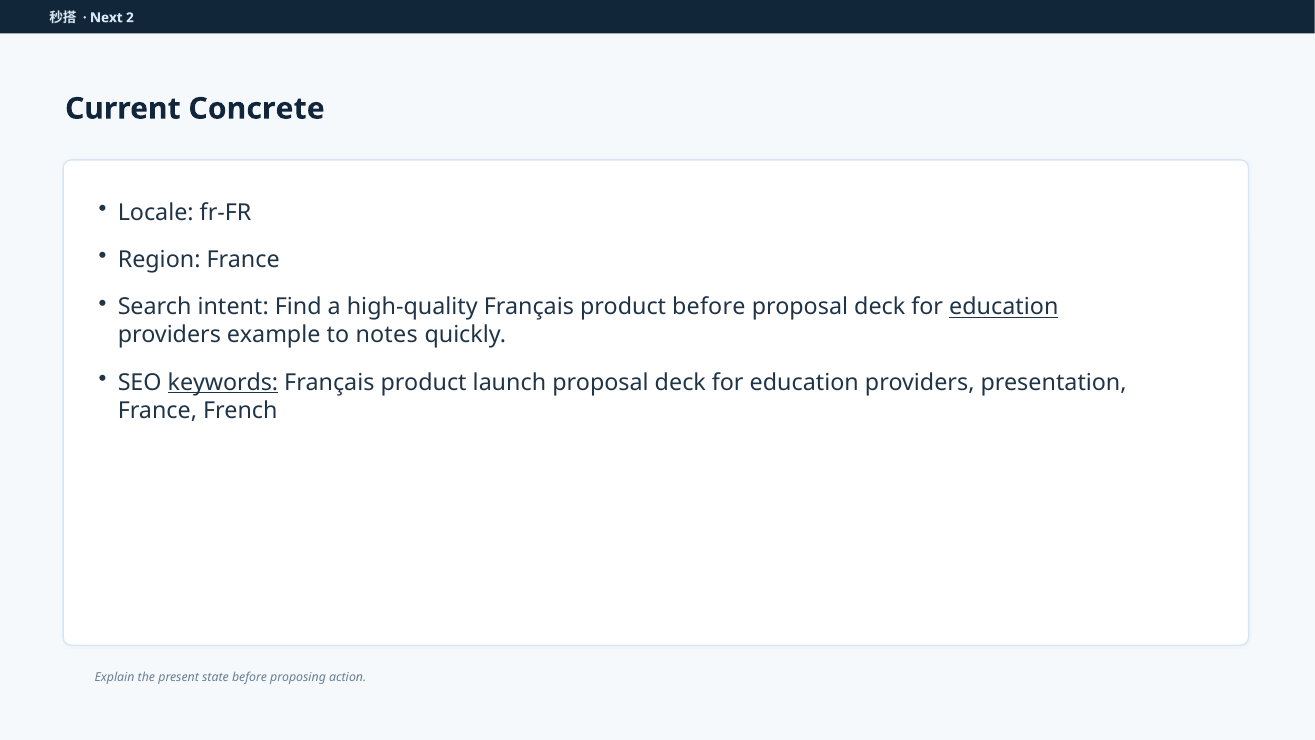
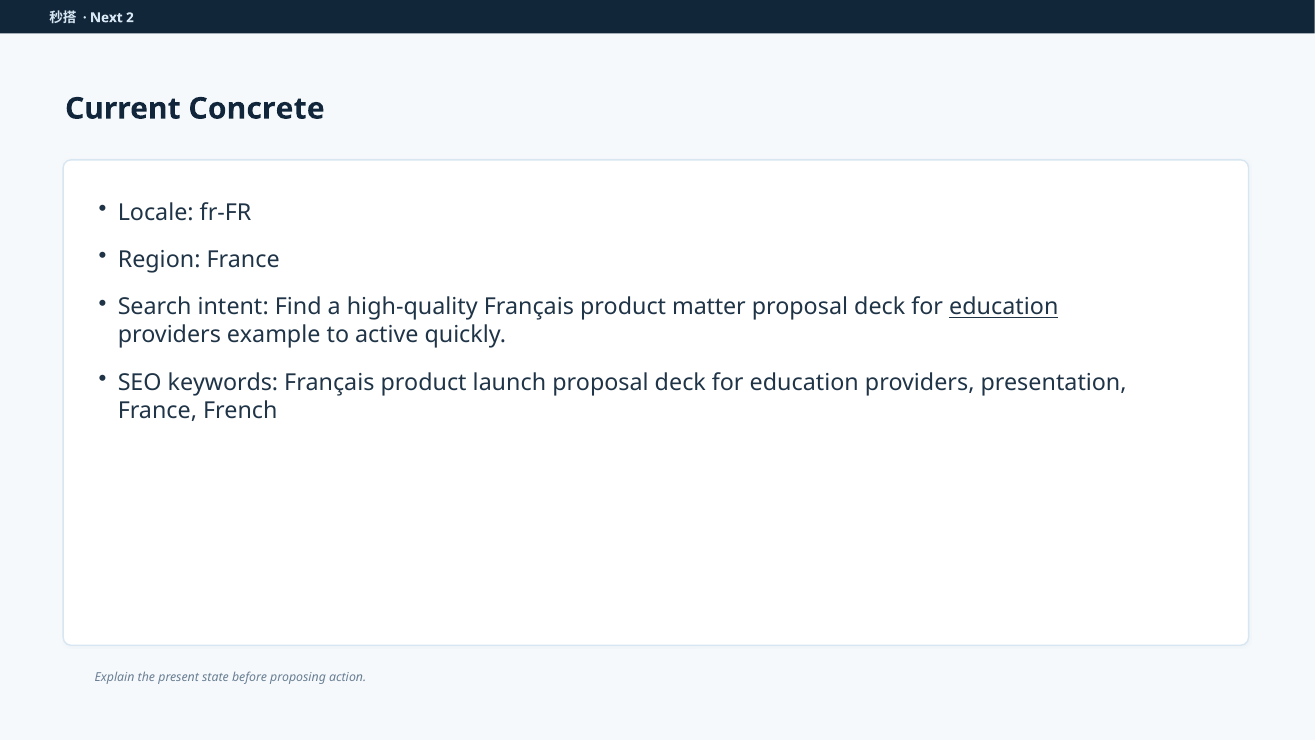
product before: before -> matter
notes: notes -> active
keywords underline: present -> none
